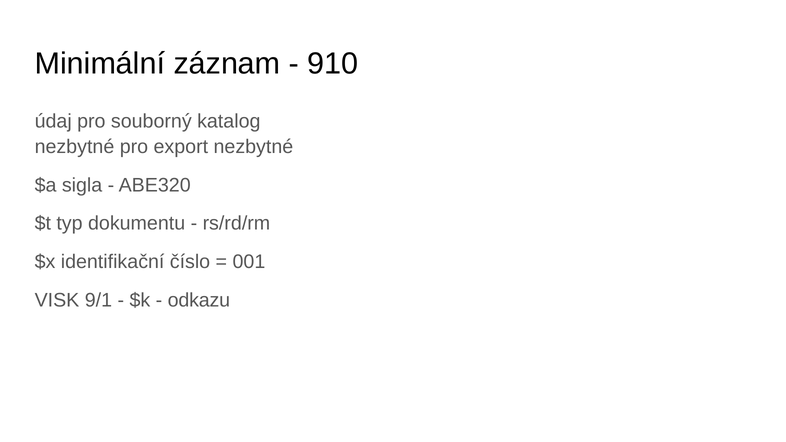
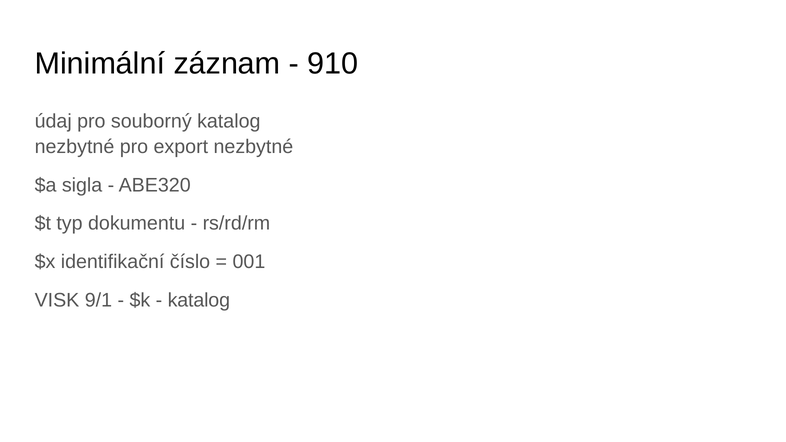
odkazu at (199, 300): odkazu -> katalog
